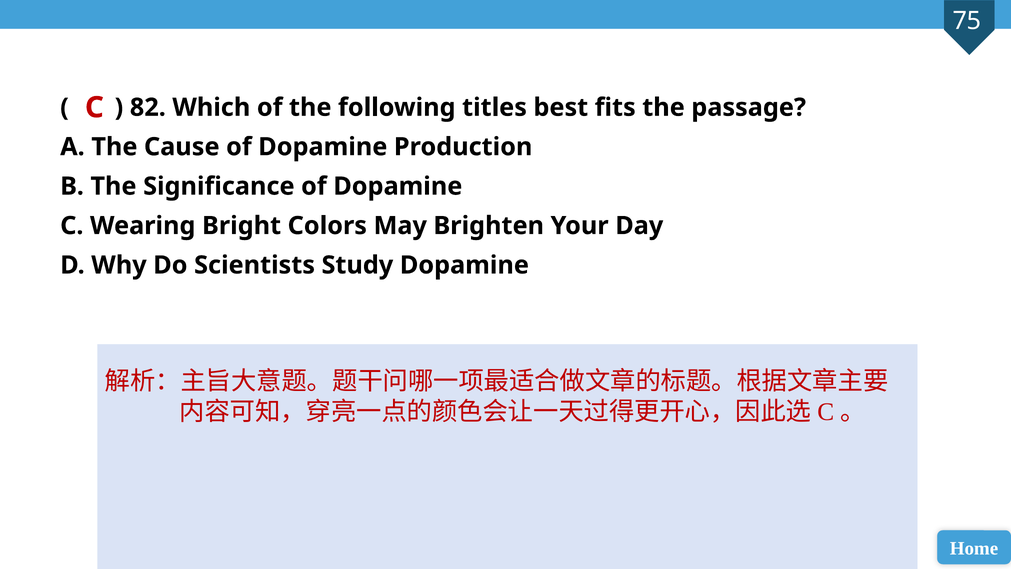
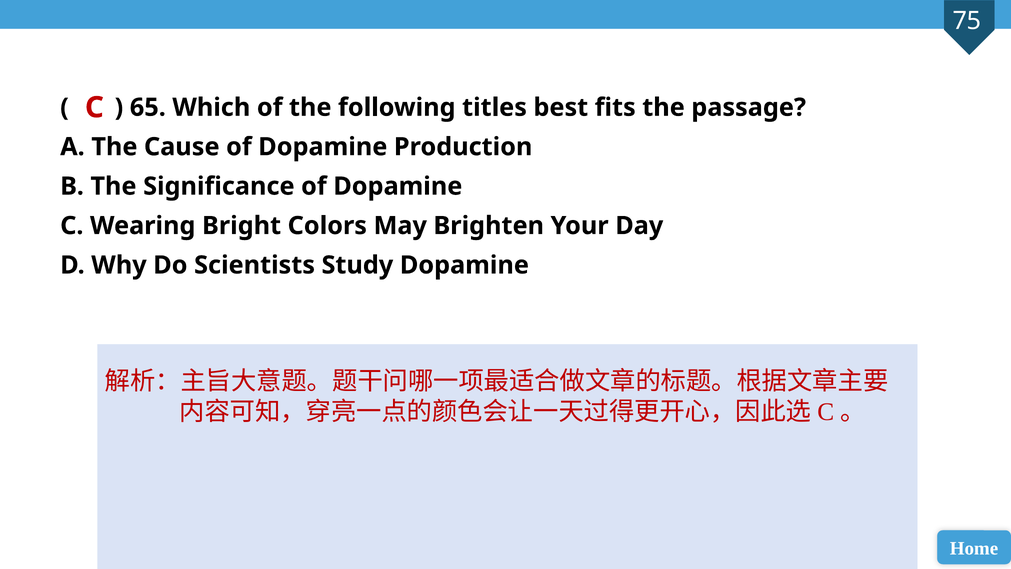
82: 82 -> 65
